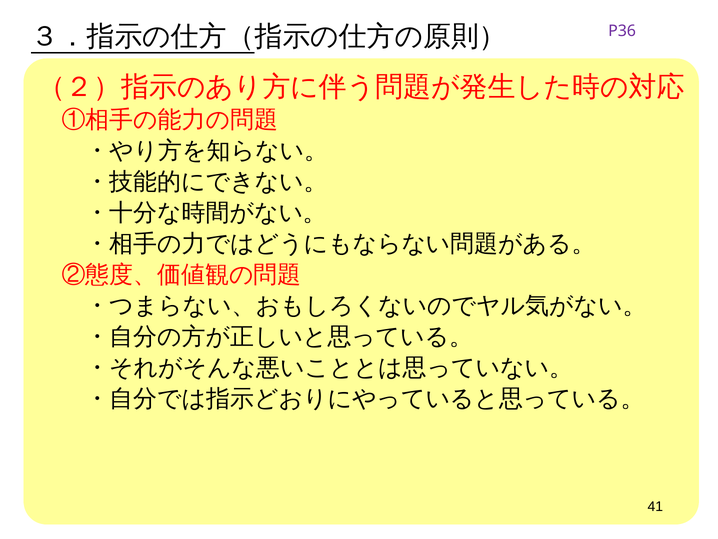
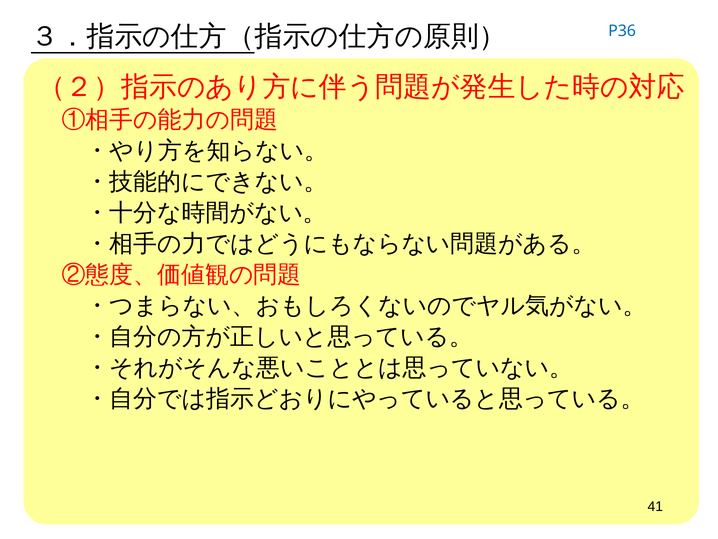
P36 colour: purple -> blue
